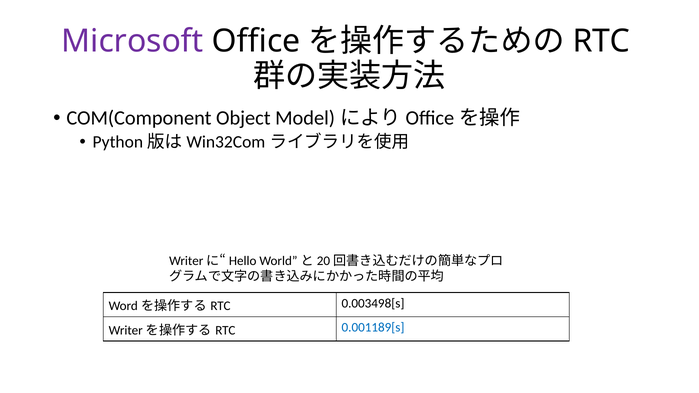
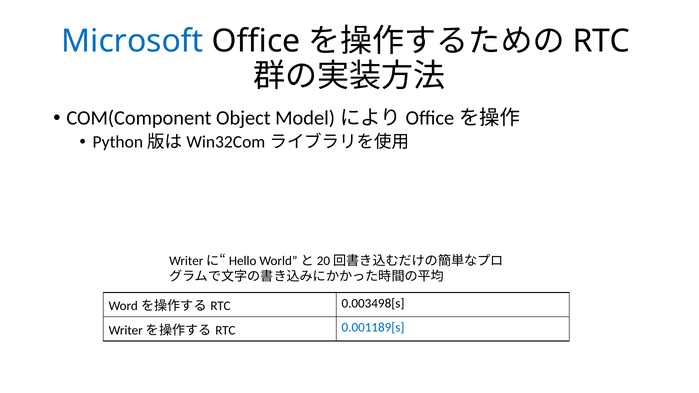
Microsoft colour: purple -> blue
